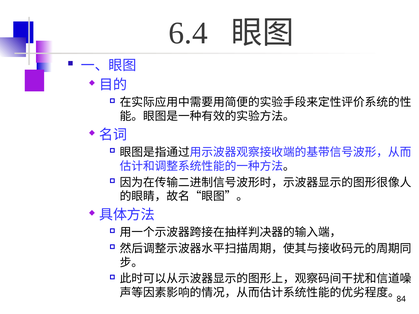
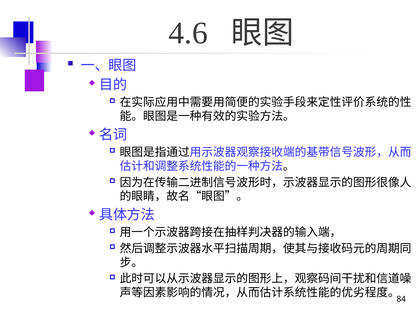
6.4: 6.4 -> 4.6
